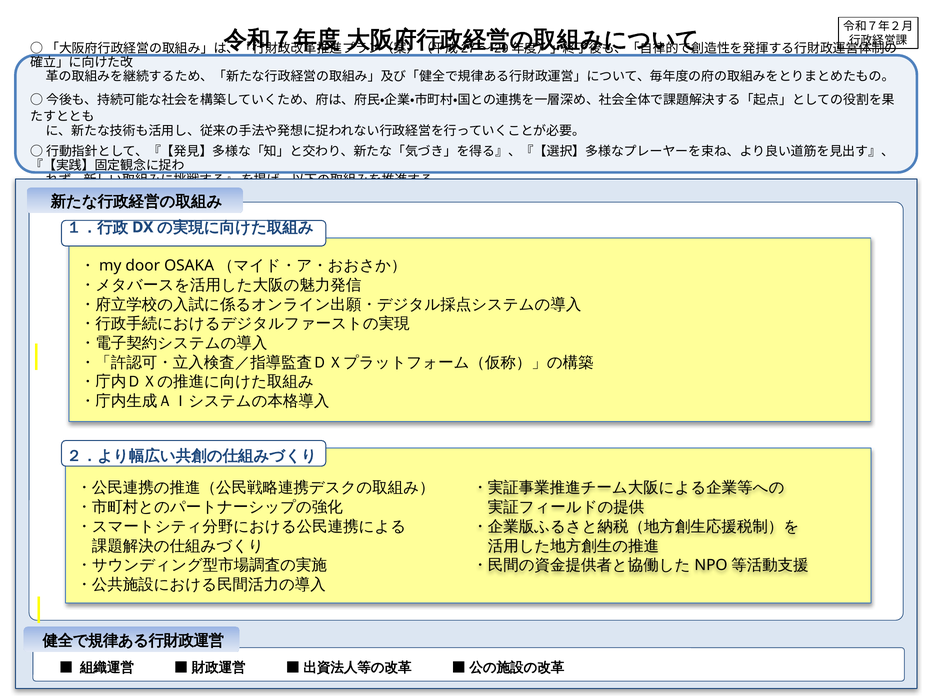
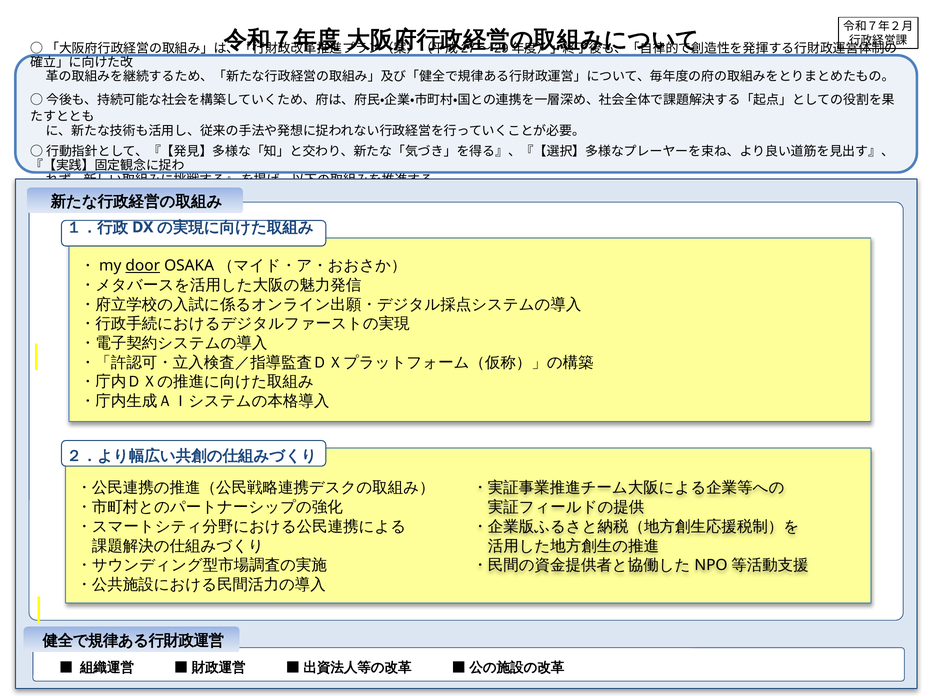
door underline: none -> present
